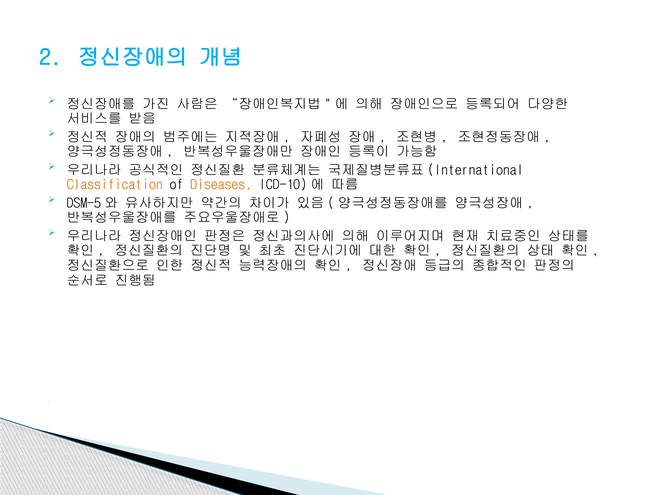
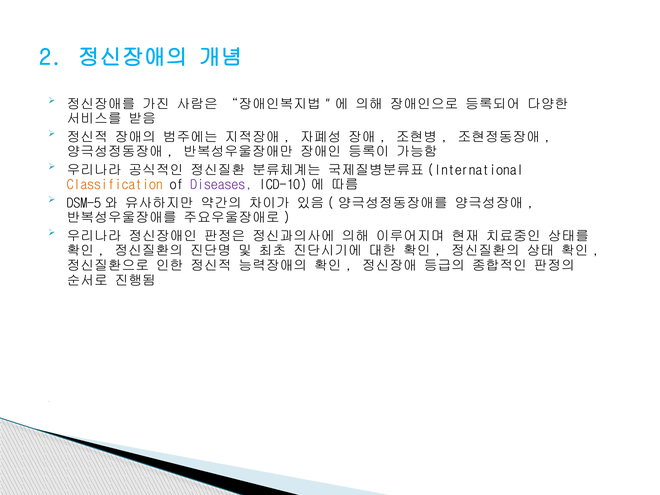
Diseases colour: orange -> purple
